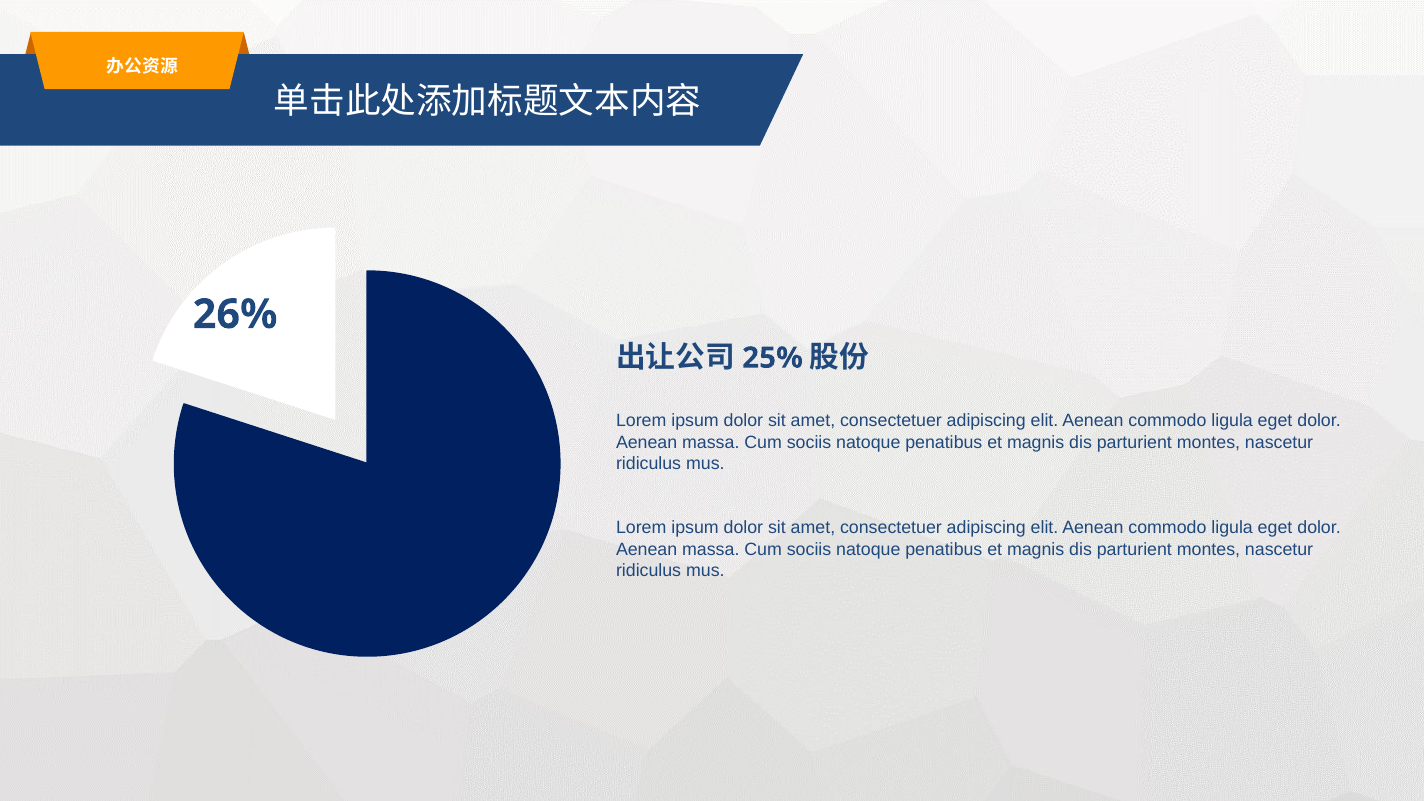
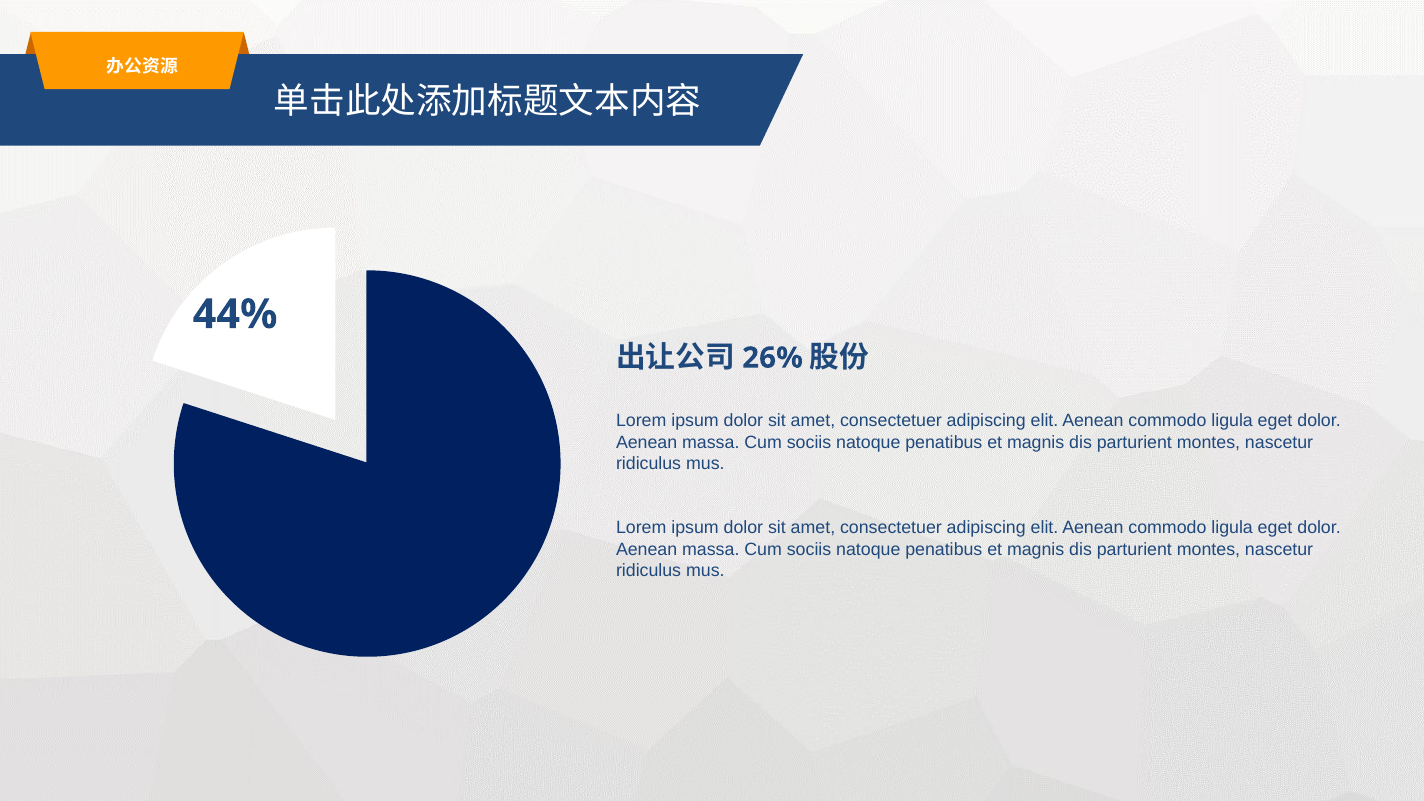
26%: 26% -> 44%
25%: 25% -> 26%
